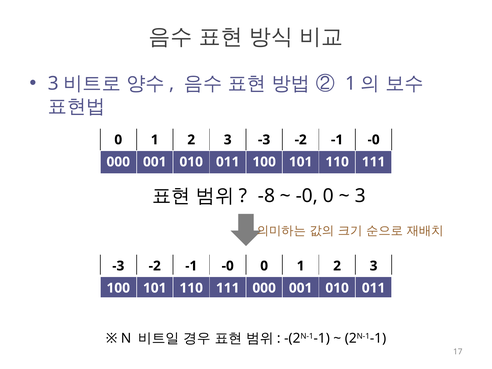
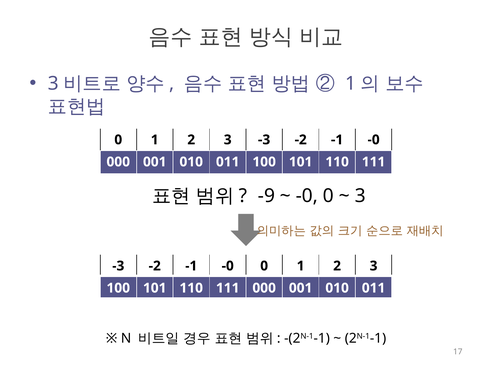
-8: -8 -> -9
